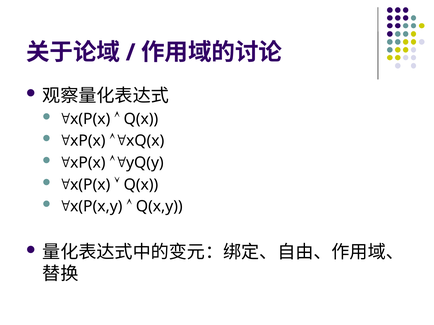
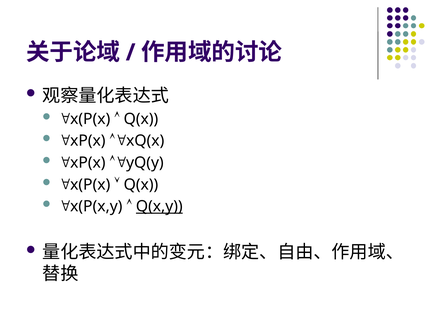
Q(x,y underline: none -> present
